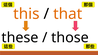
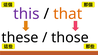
this colour: orange -> purple
